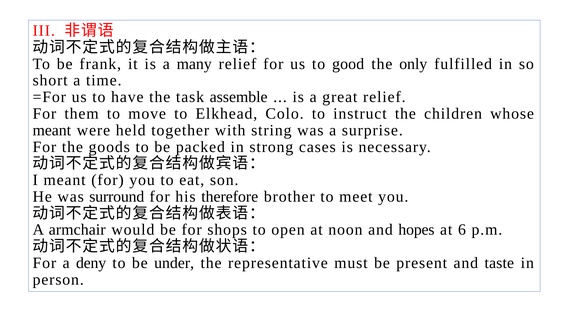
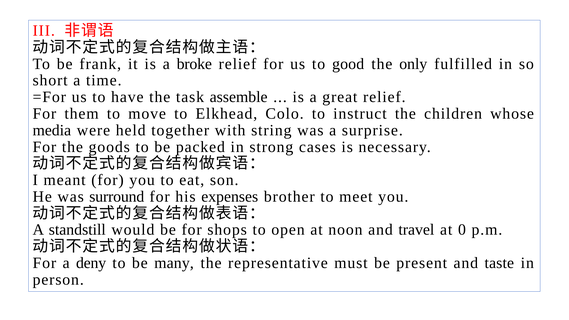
many: many -> broke
meant at (52, 130): meant -> media
therefore: therefore -> expenses
armchair: armchair -> standstill
hopes: hopes -> travel
6: 6 -> 0
under: under -> many
